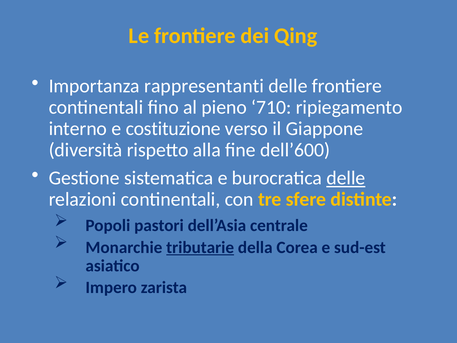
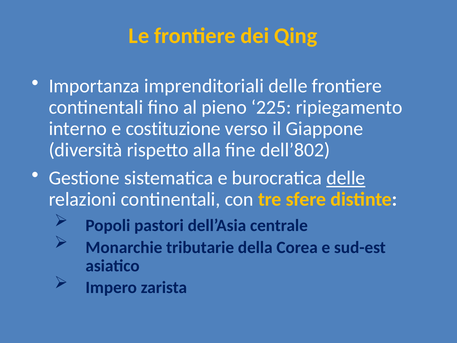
rappresentanti: rappresentanti -> imprenditoriali
710: 710 -> 225
dell’600: dell’600 -> dell’802
tributarie underline: present -> none
